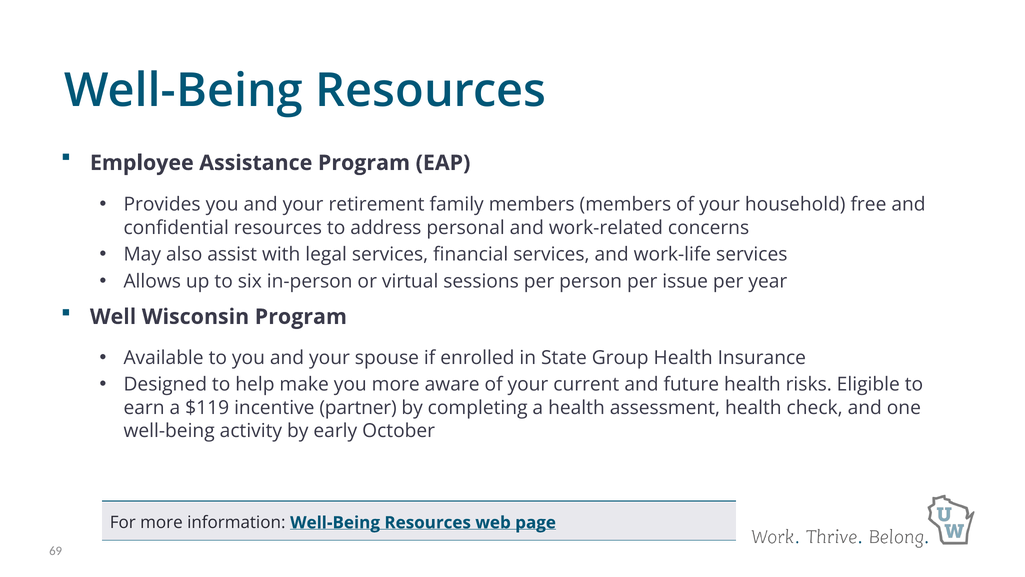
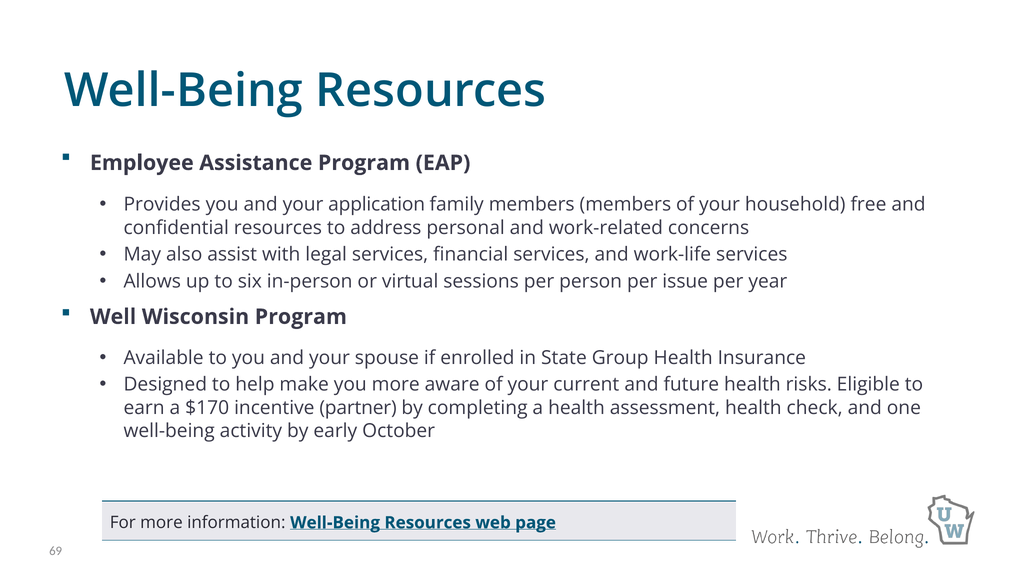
retirement: retirement -> application
$119: $119 -> $170
